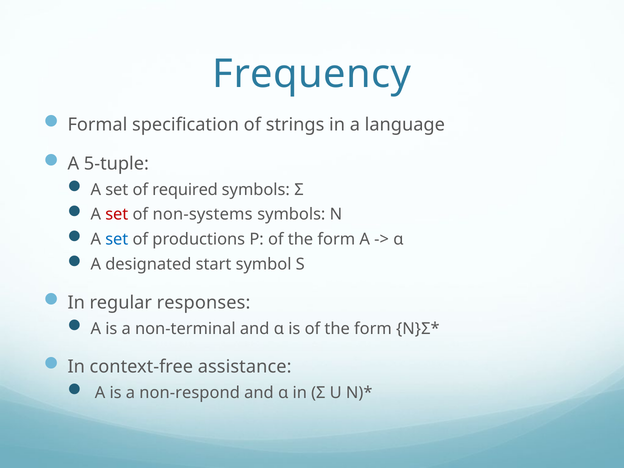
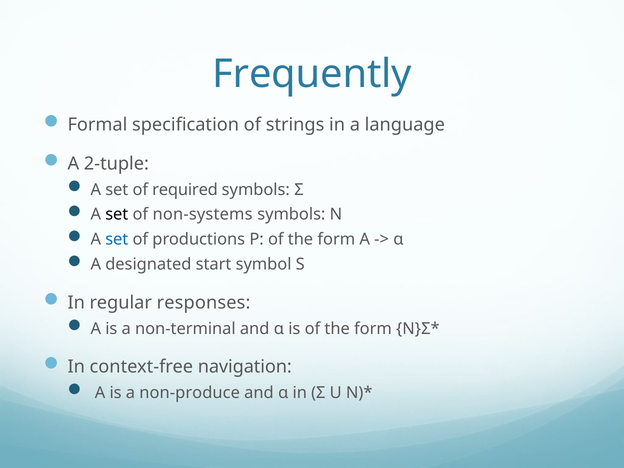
Frequency: Frequency -> Frequently
5-tuple: 5-tuple -> 2-tuple
set at (117, 215) colour: red -> black
assistance: assistance -> navigation
non-respond: non-respond -> non-produce
